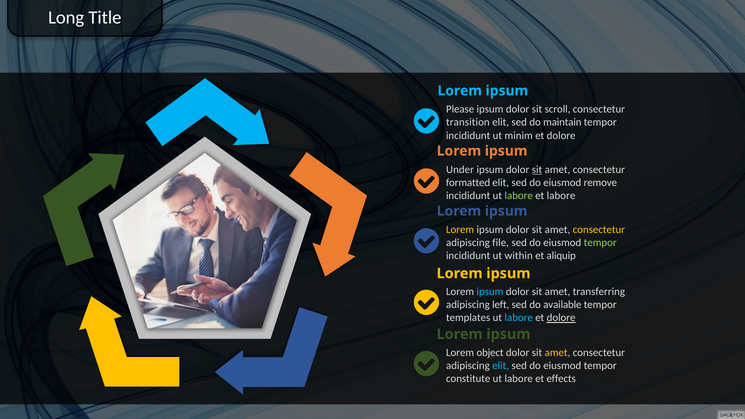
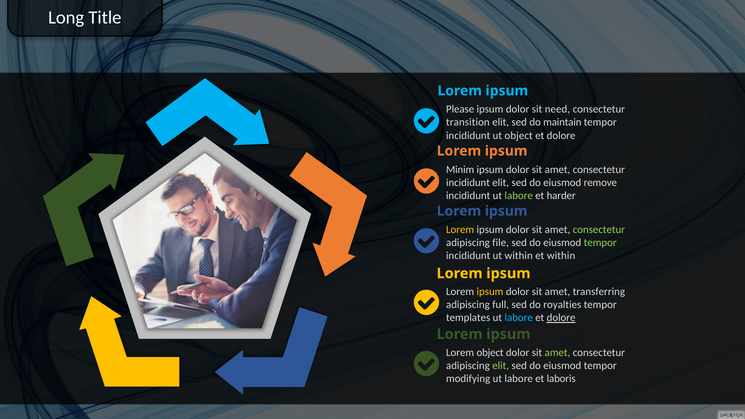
scroll: scroll -> need
ut minim: minim -> object
Under: Under -> Minim
sit at (537, 169) underline: present -> none
formatted at (468, 183): formatted -> incididunt
et labore: labore -> harder
consectetur at (599, 230) colour: yellow -> light green
et aliquip: aliquip -> within
ipsum at (490, 292) colour: light blue -> yellow
left: left -> full
available: available -> royalties
amet at (557, 352) colour: yellow -> light green
elit at (501, 366) colour: light blue -> light green
constitute: constitute -> modifying
effects: effects -> laboris
